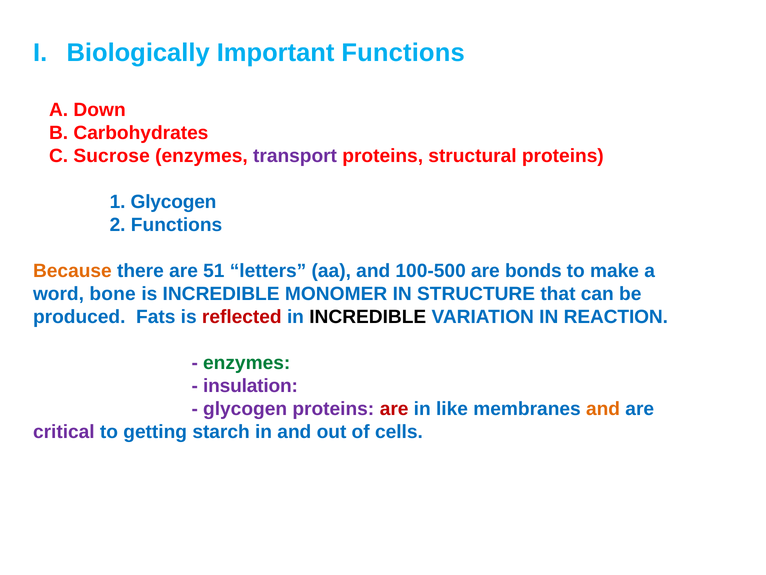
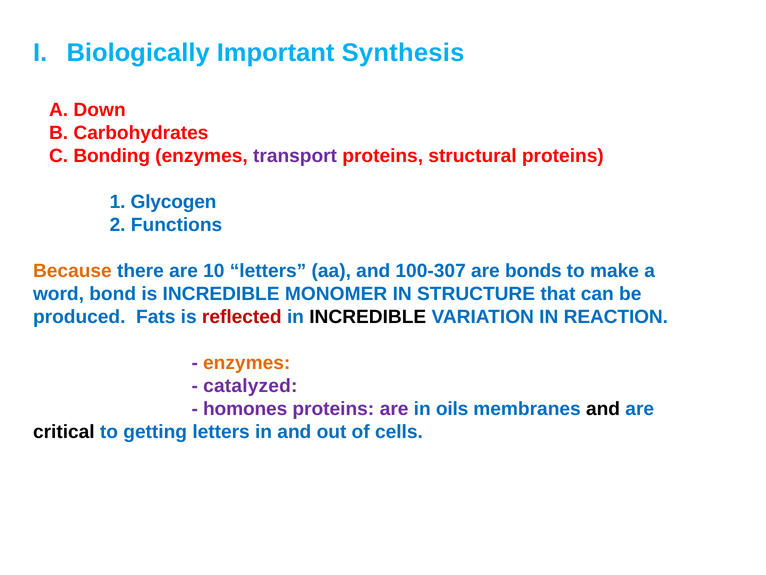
Important Functions: Functions -> Synthesis
Sucrose: Sucrose -> Bonding
51: 51 -> 10
100-500: 100-500 -> 100-307
bone: bone -> bond
enzymes at (247, 363) colour: green -> orange
insulation: insulation -> catalyzed
glycogen at (245, 408): glycogen -> homones
are at (394, 408) colour: red -> purple
like: like -> oils
and at (603, 408) colour: orange -> black
critical colour: purple -> black
getting starch: starch -> letters
